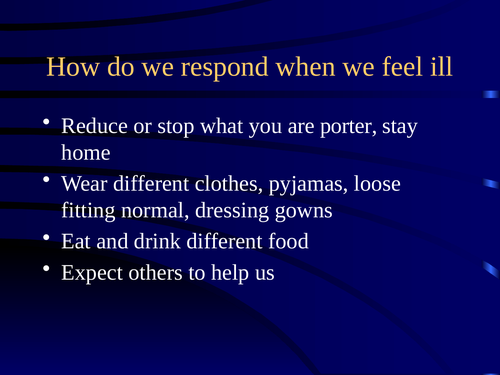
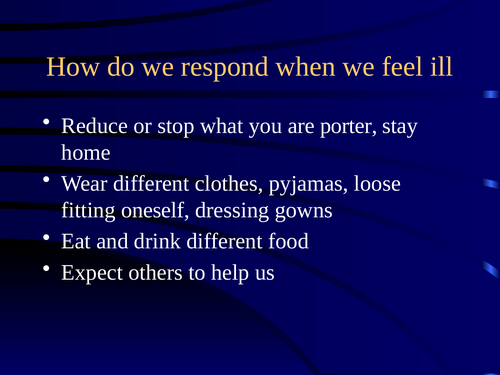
normal: normal -> oneself
